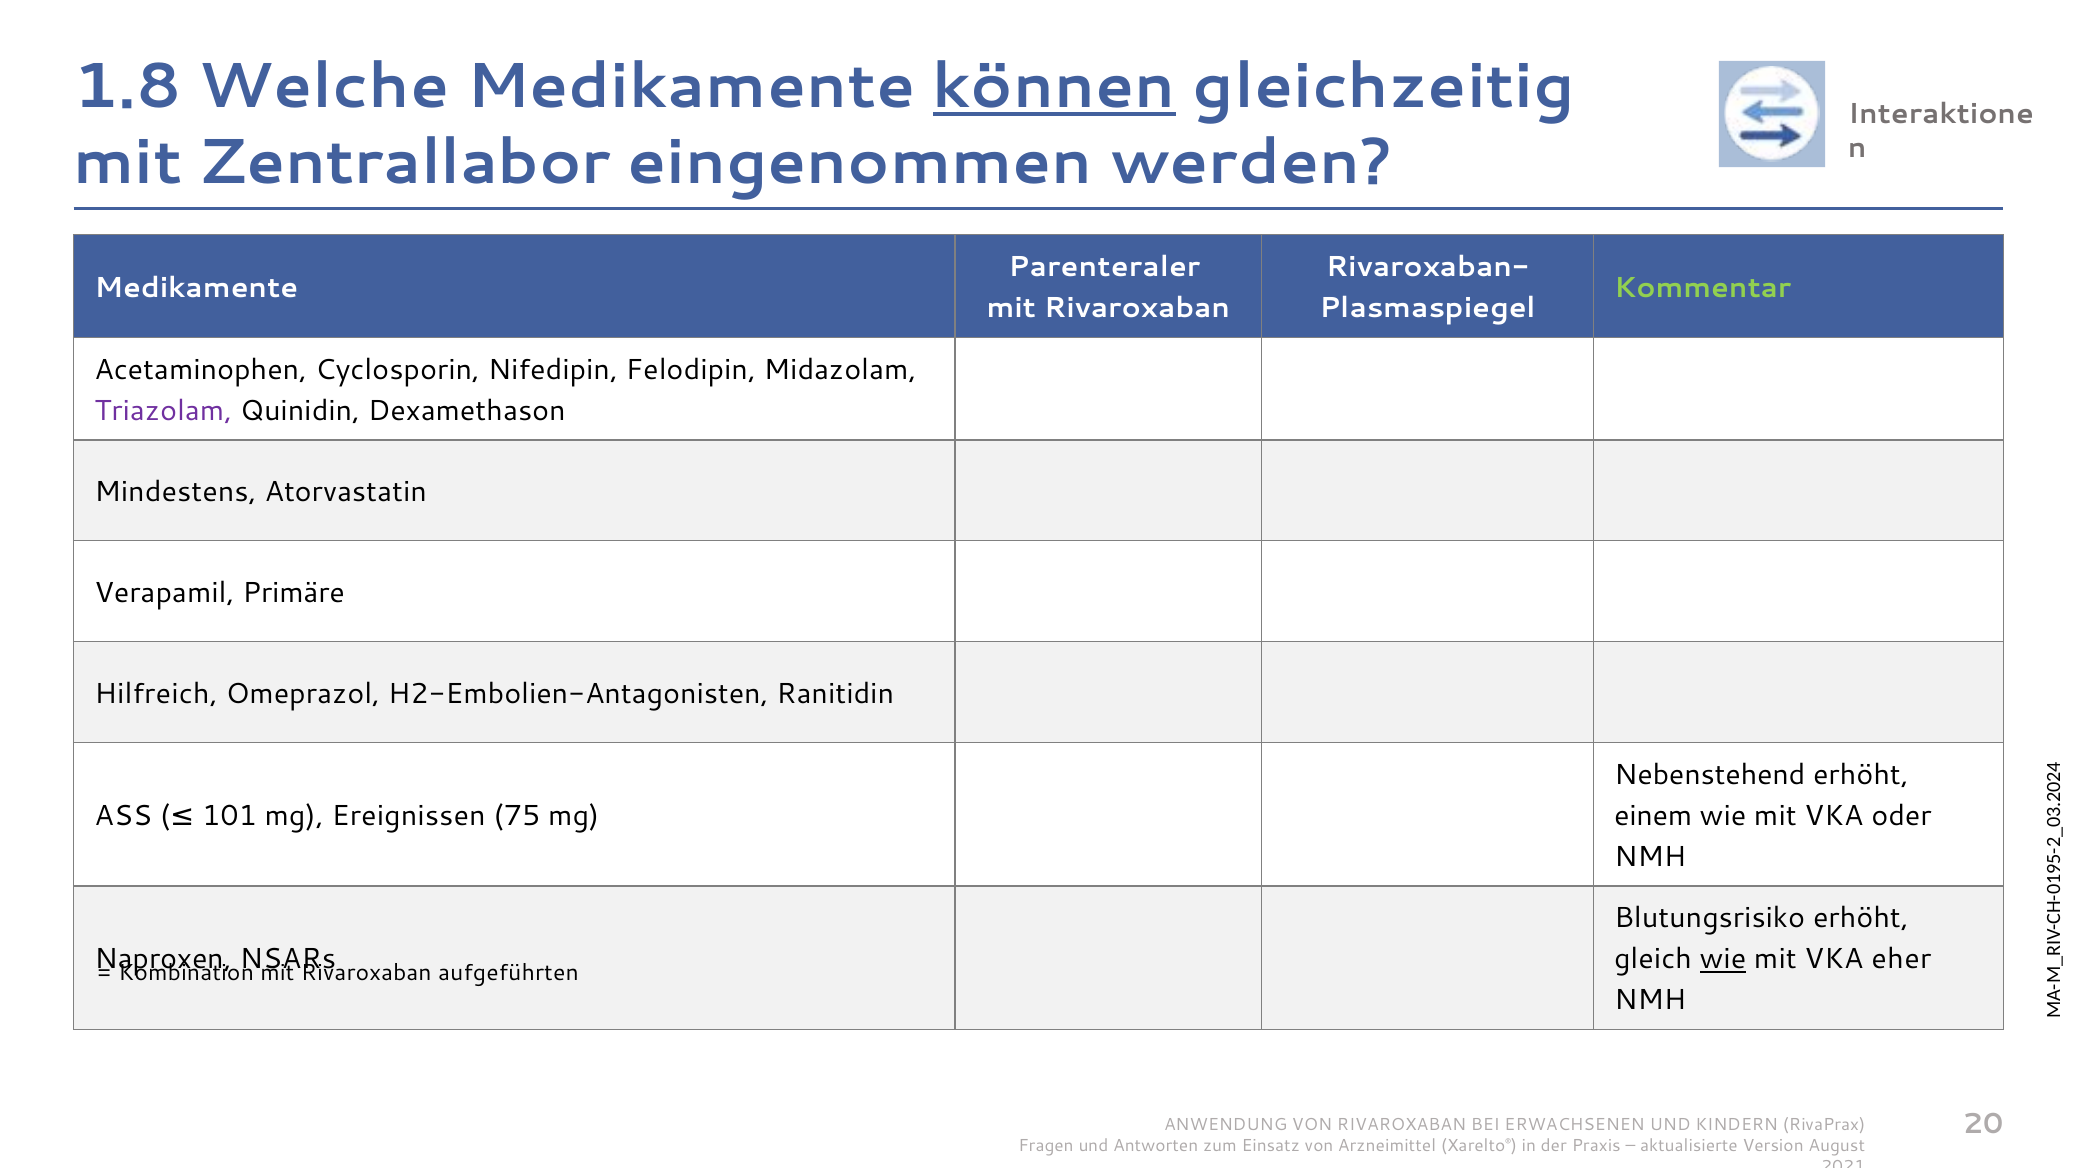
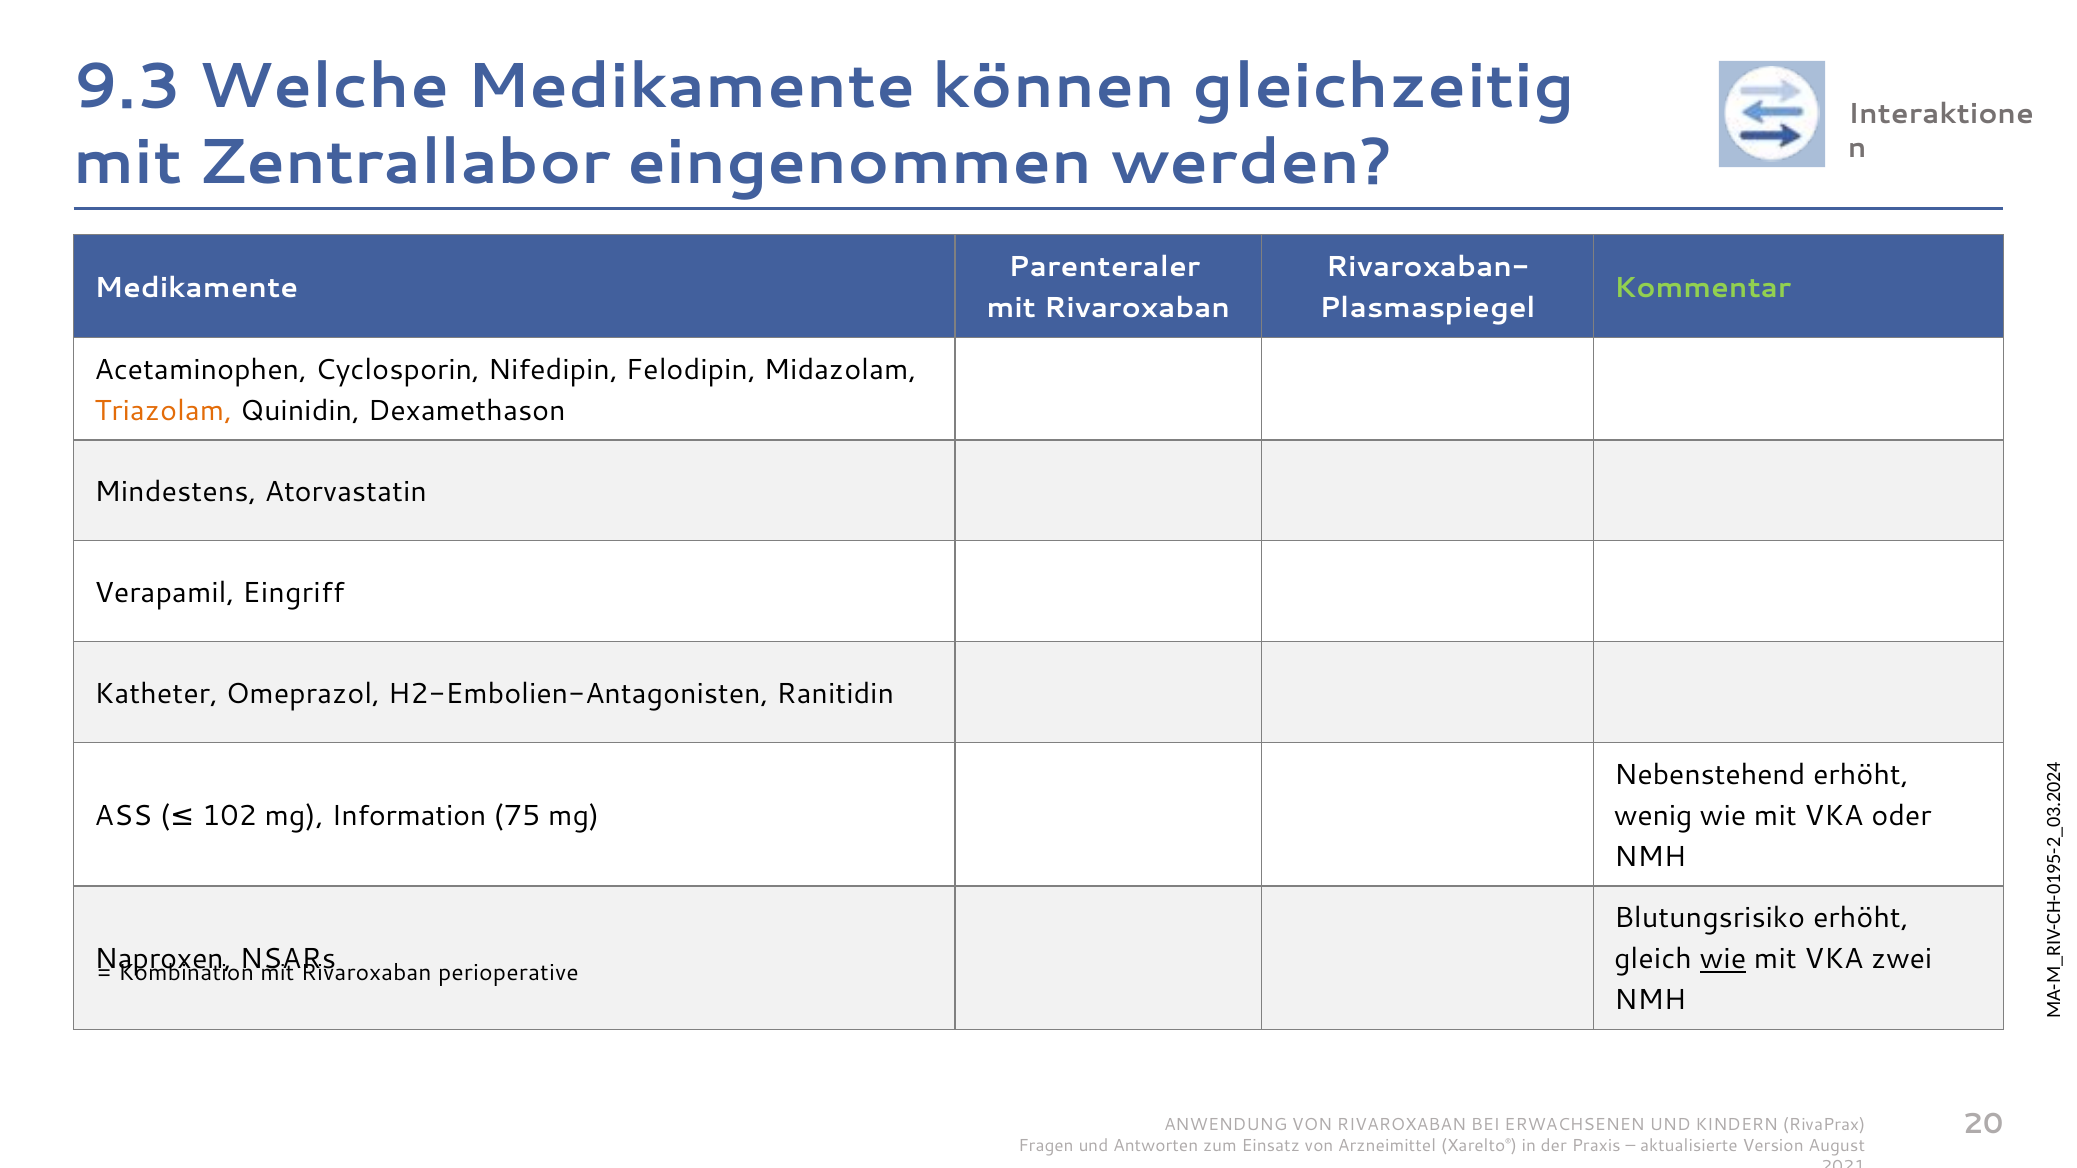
1.8: 1.8 -> 9.3
können underline: present -> none
Triazolam colour: purple -> orange
Primäre: Primäre -> Eingriff
Hilfreich: Hilfreich -> Katheter
101: 101 -> 102
Ereignissen: Ereignissen -> Information
einem: einem -> wenig
eher: eher -> zwei
aufgeführten: aufgeführten -> perioperative
